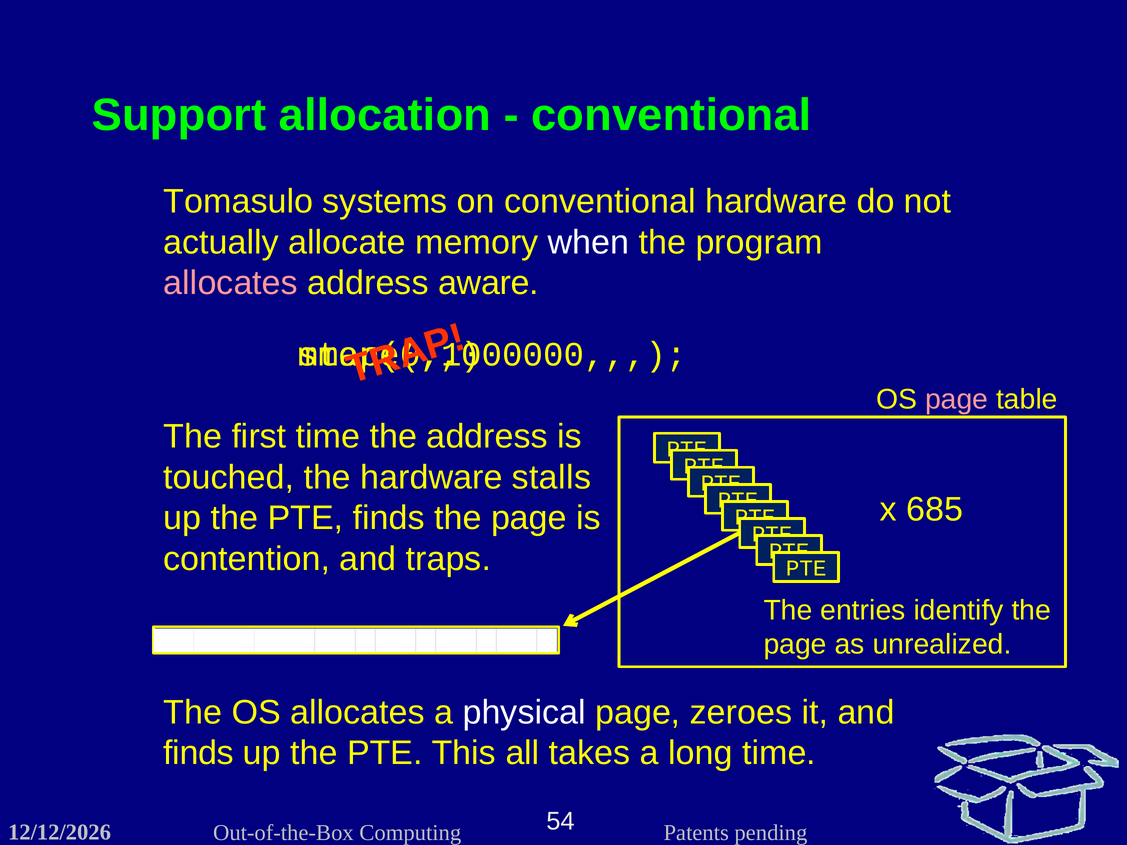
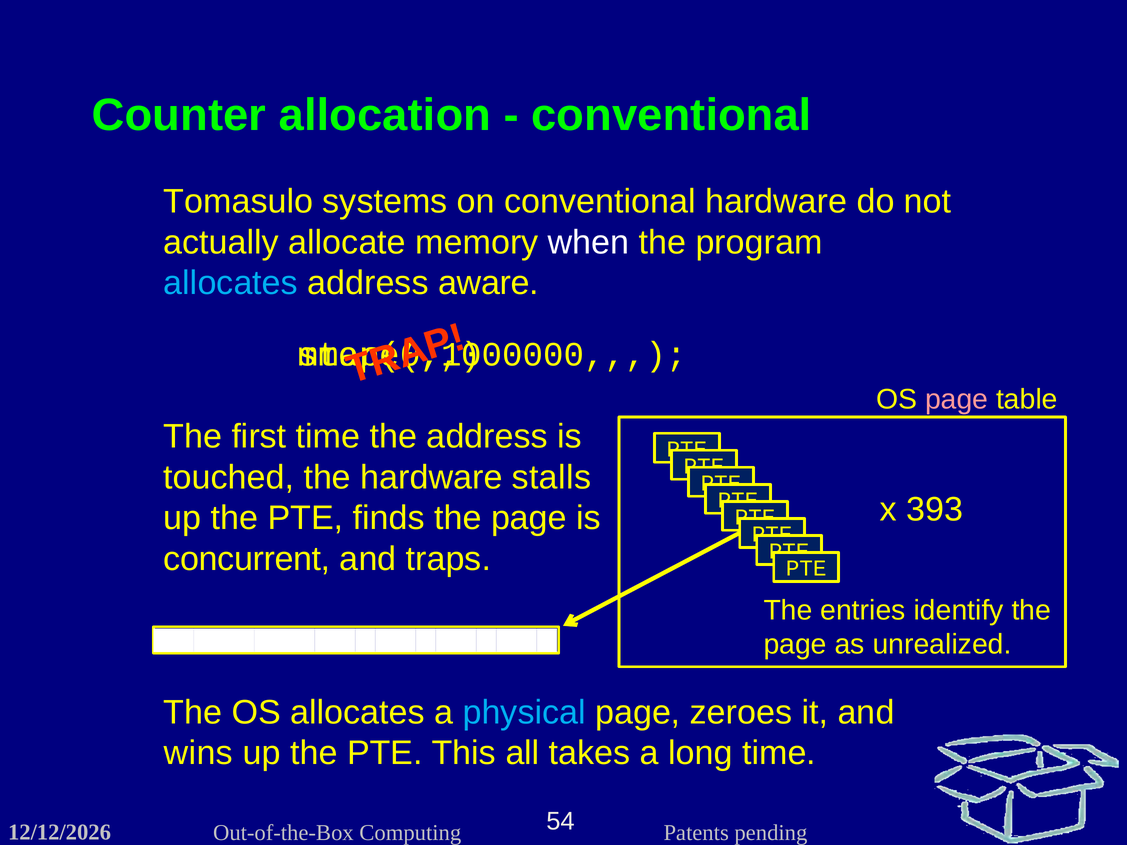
Support: Support -> Counter
allocates at (231, 283) colour: pink -> light blue
685: 685 -> 393
contention: contention -> concurrent
physical colour: white -> light blue
finds at (199, 754): finds -> wins
